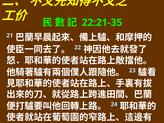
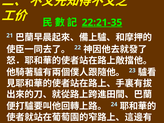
22:21-35 underline: none -> present
